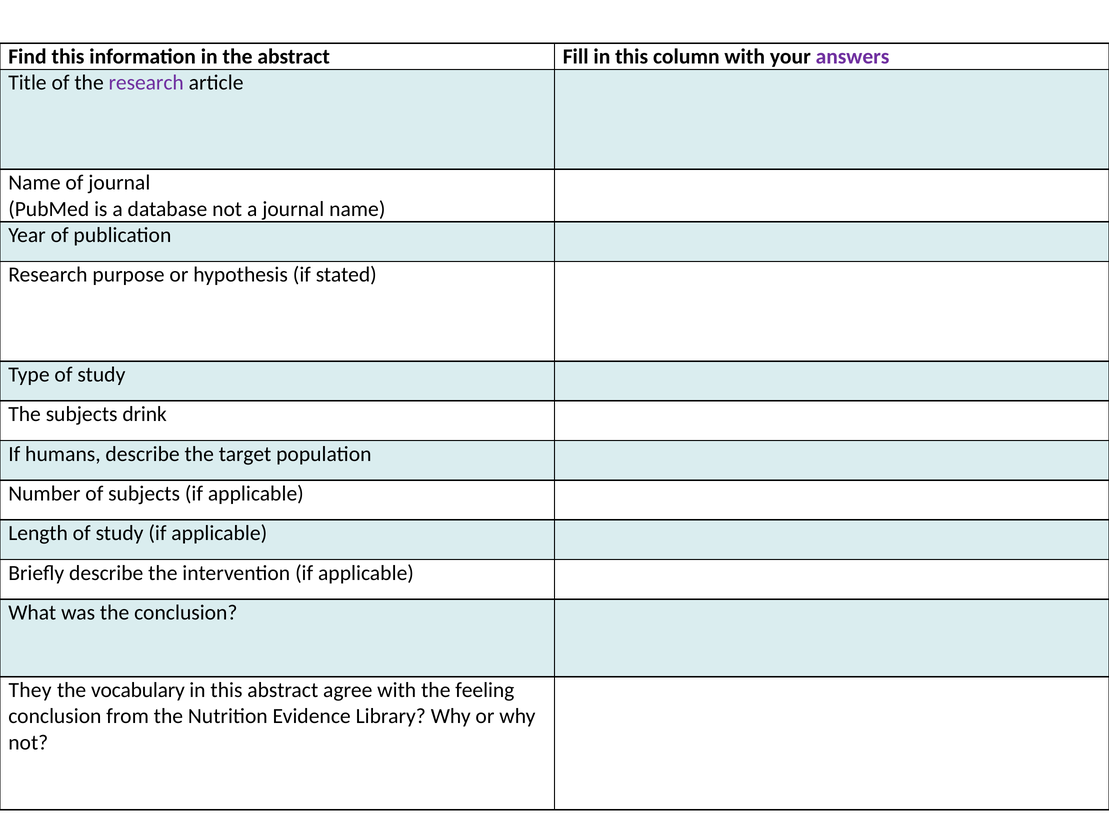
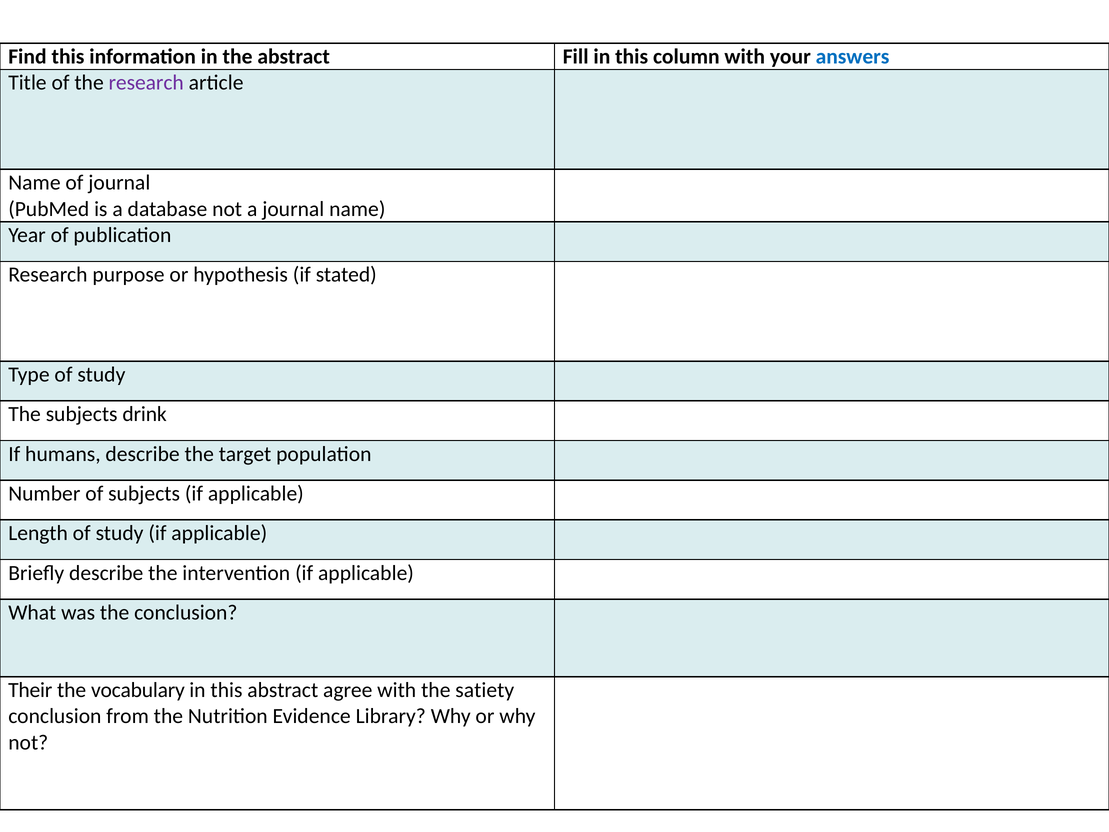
answers colour: purple -> blue
They: They -> Their
feeling: feeling -> satiety
